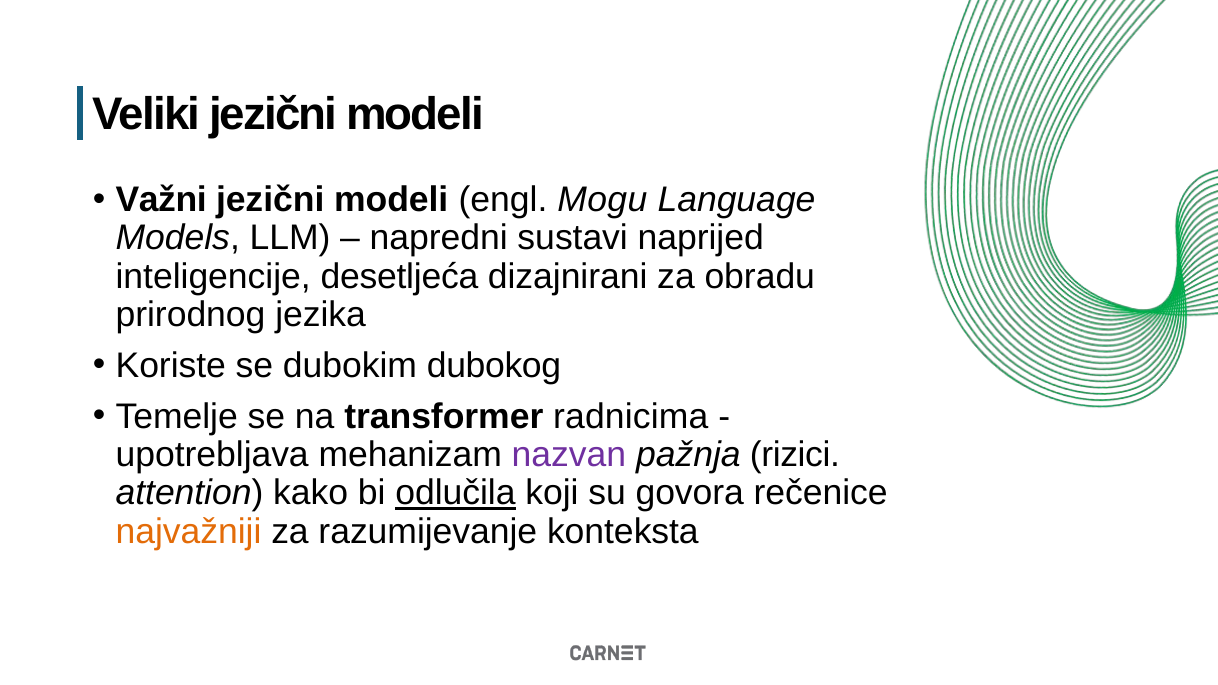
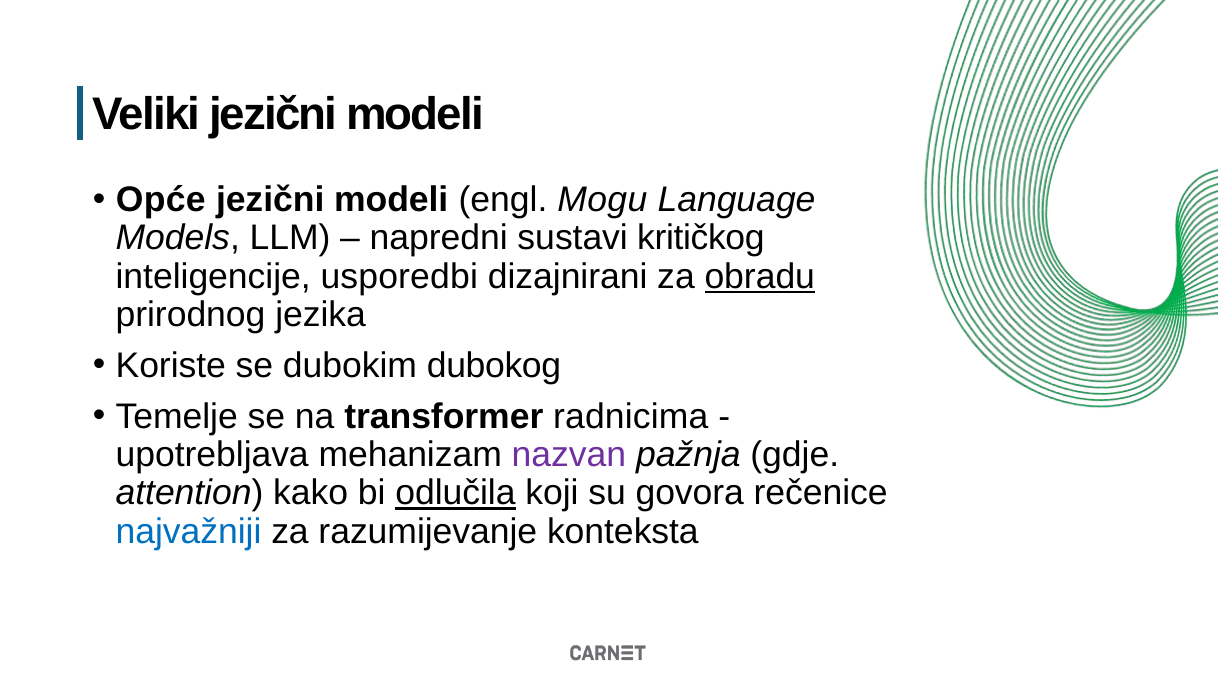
Važni: Važni -> Opće
naprijed: naprijed -> kritičkog
desetljeća: desetljeća -> usporedbi
obradu underline: none -> present
rizici: rizici -> gdje
najvažniji colour: orange -> blue
